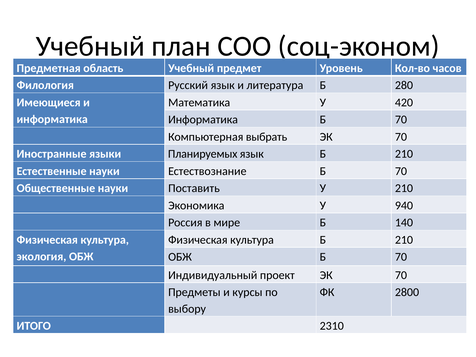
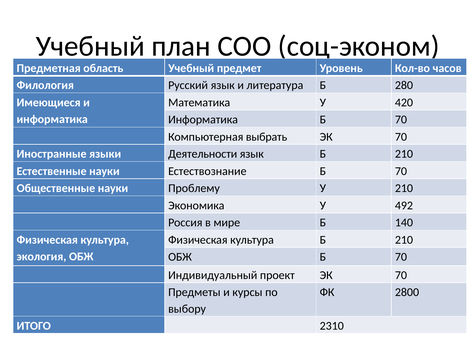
Планируемых: Планируемых -> Деятельности
Поставить: Поставить -> Проблему
940: 940 -> 492
